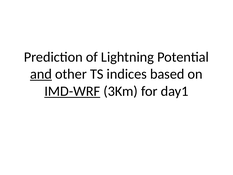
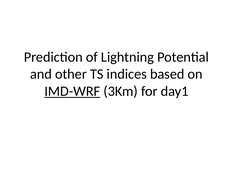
and underline: present -> none
